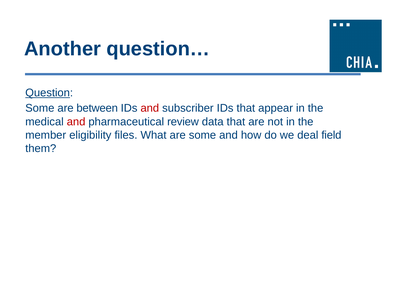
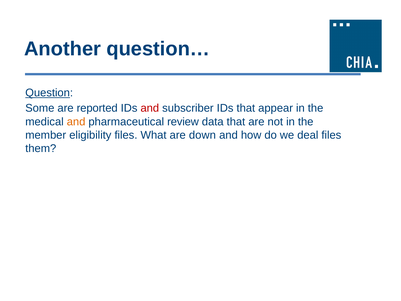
between: between -> reported
and at (76, 122) colour: red -> orange
are some: some -> down
deal field: field -> files
